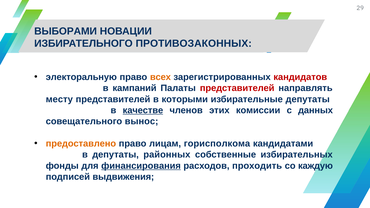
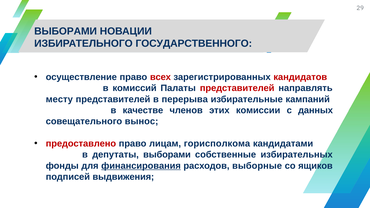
ПРОТИВОЗАКОННЫХ: ПРОТИВОЗАКОННЫХ -> ГОСУДАРСТВЕННОГО
электоральную: электоральную -> осуществление
всех colour: orange -> red
кампаний: кампаний -> комиссий
которыми: которыми -> перерыва
избирательные депутаты: депутаты -> кампаний
качестве underline: present -> none
предоставлено colour: orange -> red
депутаты районных: районных -> выборами
проходить: проходить -> выборные
каждую: каждую -> ящиков
